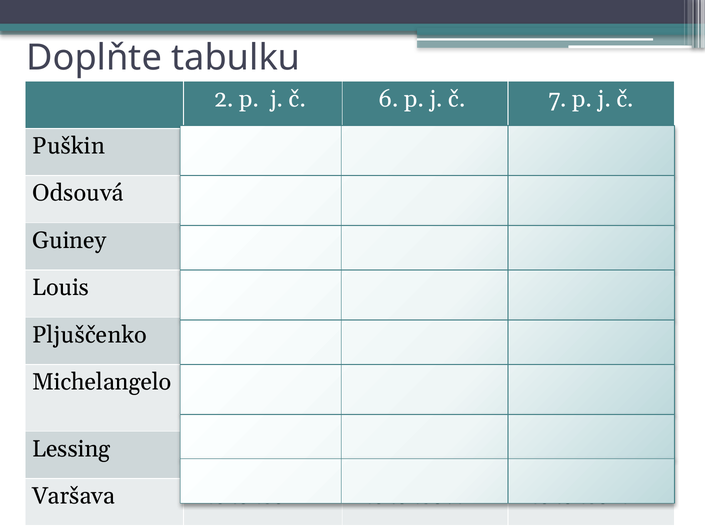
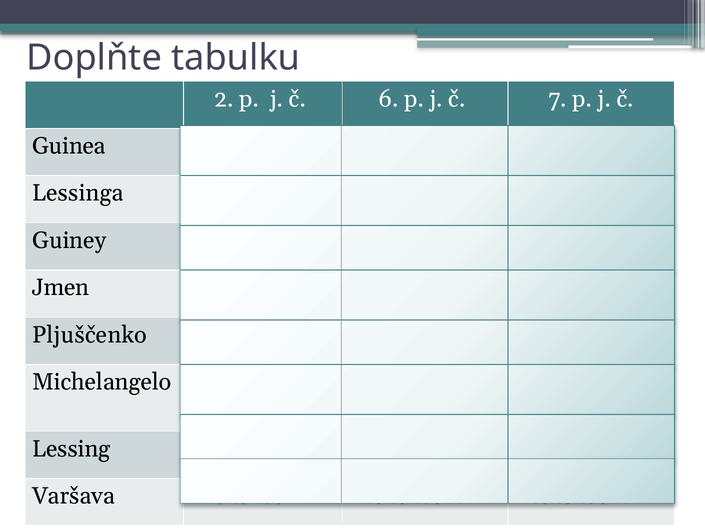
Puškin: Puškin -> Guinea
Odsouvá at (78, 193): Odsouvá -> Lessinga
Louis: Louis -> Jmen
